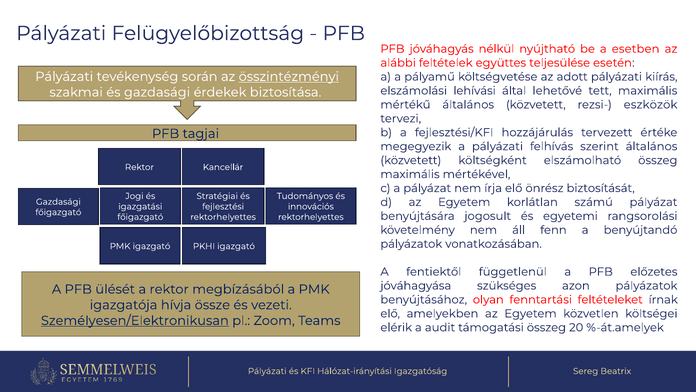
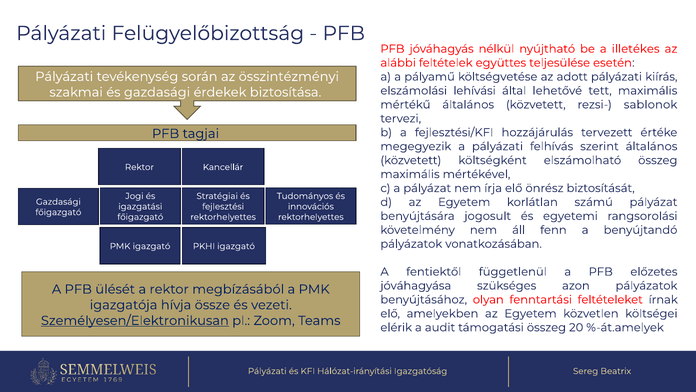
esetben: esetben -> illetékes
összintézményi underline: present -> none
eszközök: eszközök -> sablonok
